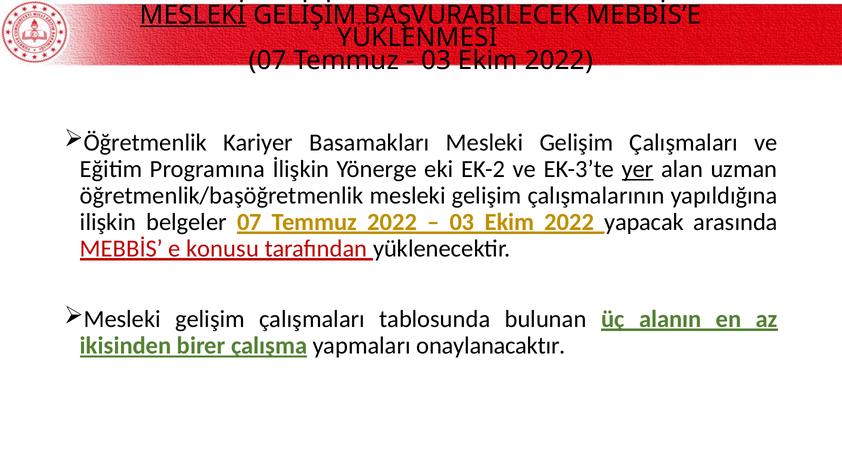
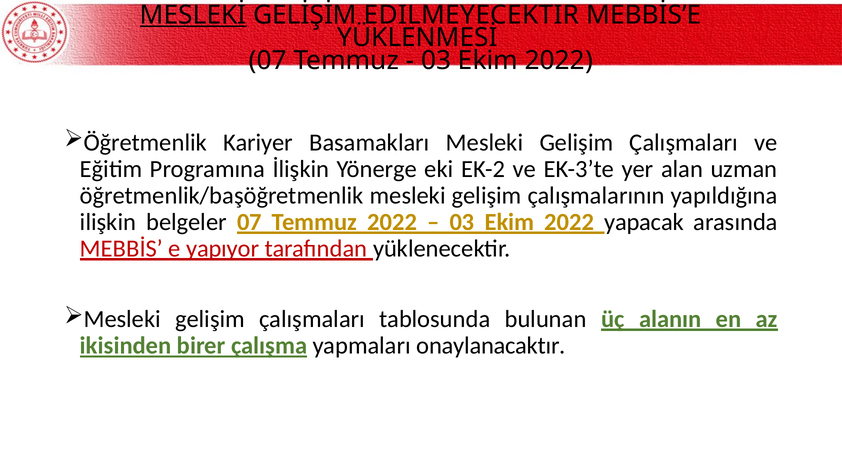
BAŞVURABILECEK: BAŞVURABILECEK -> EDILMEYECEKTIR
yer underline: present -> none
konusu: konusu -> yapıyor
